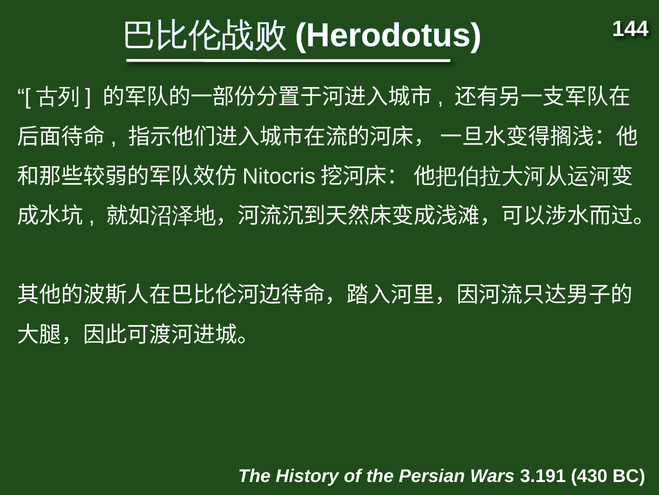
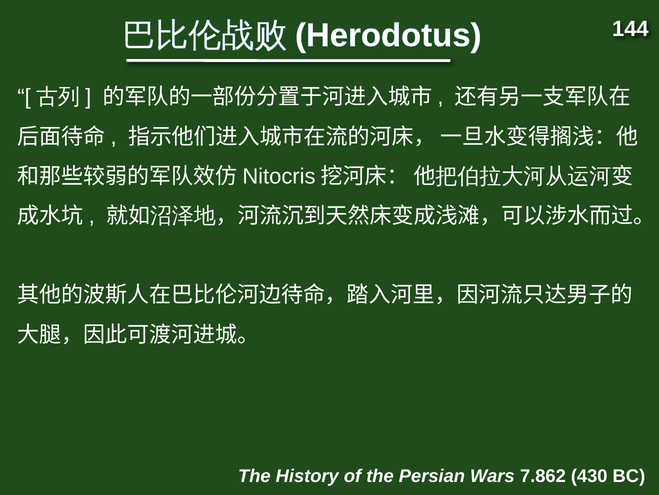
3.191: 3.191 -> 7.862
